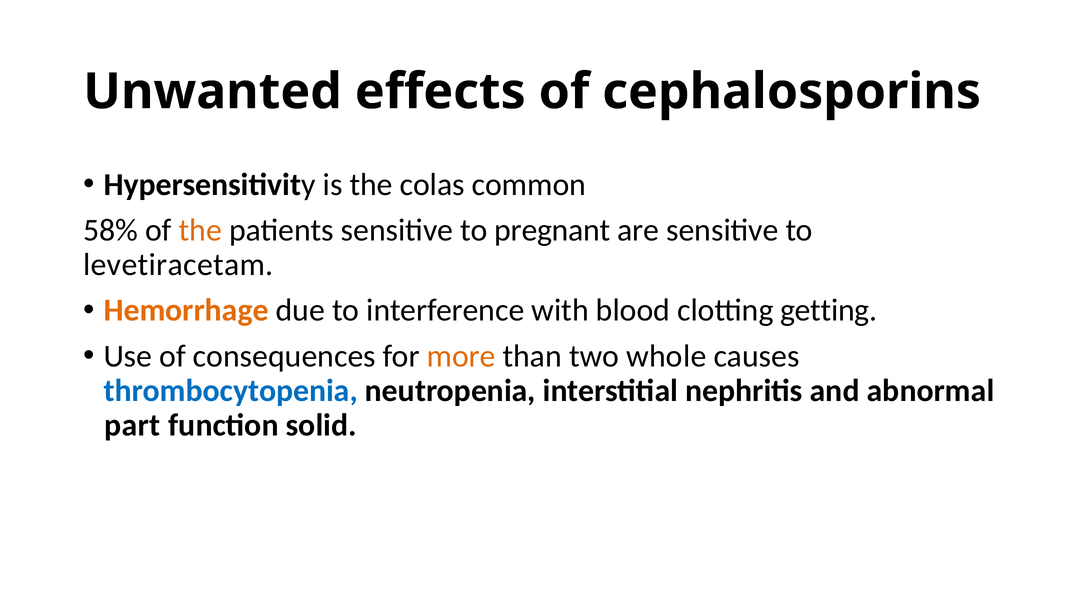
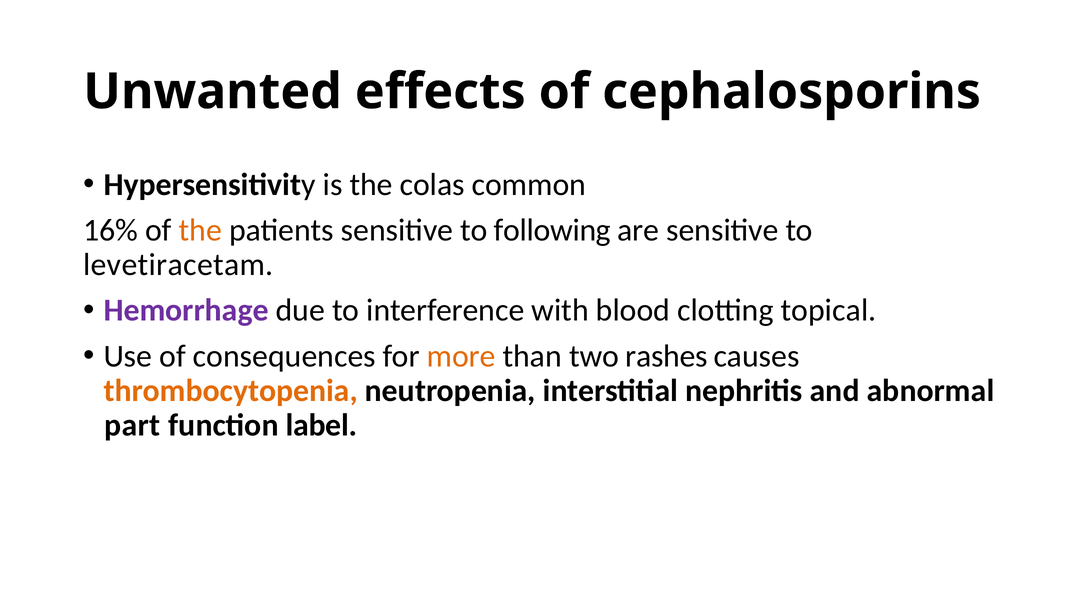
58%: 58% -> 16%
pregnant: pregnant -> following
Hemorrhage colour: orange -> purple
getting: getting -> topical
whole: whole -> rashes
thrombocytopenia colour: blue -> orange
solid: solid -> label
